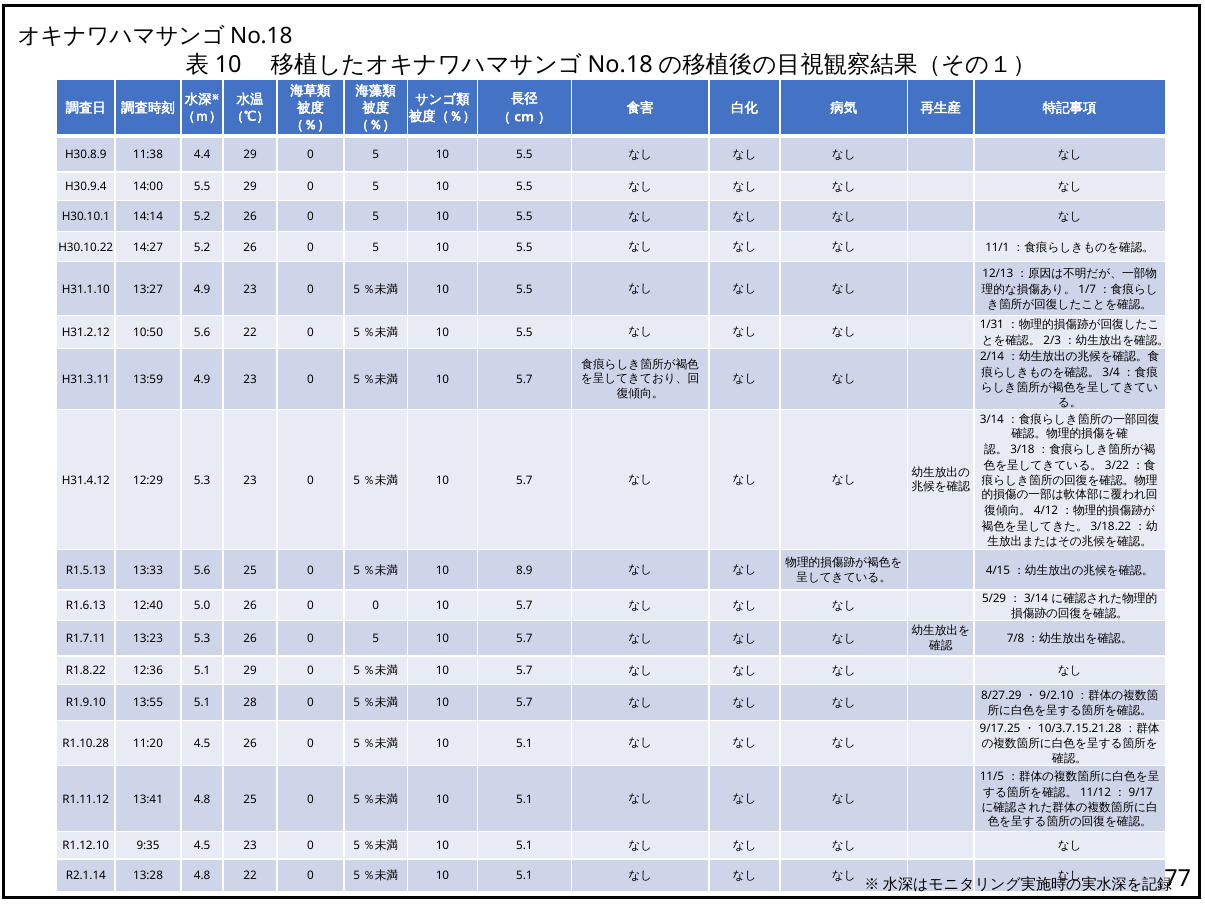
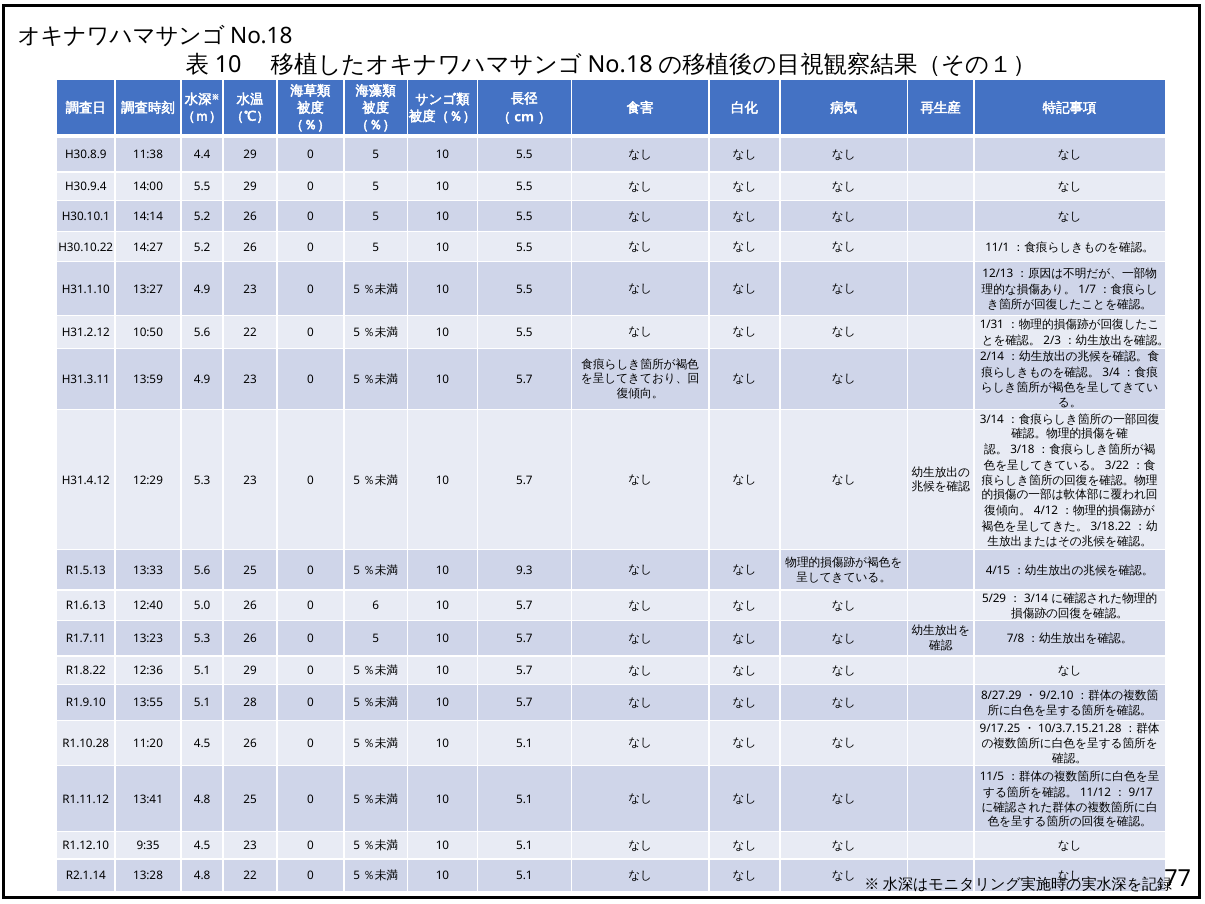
8.9: 8.9 -> 9.3
0 0: 0 -> 6
